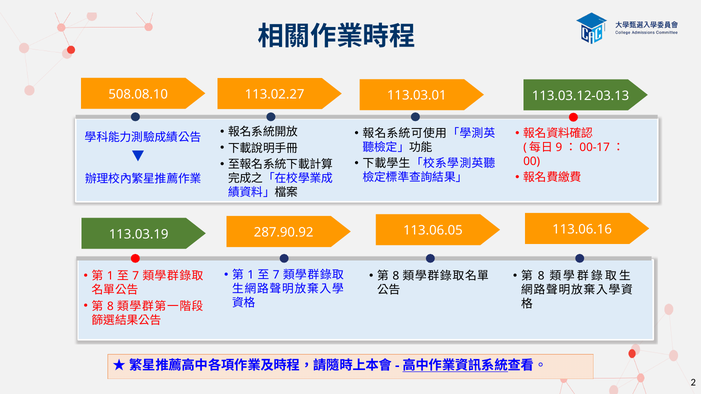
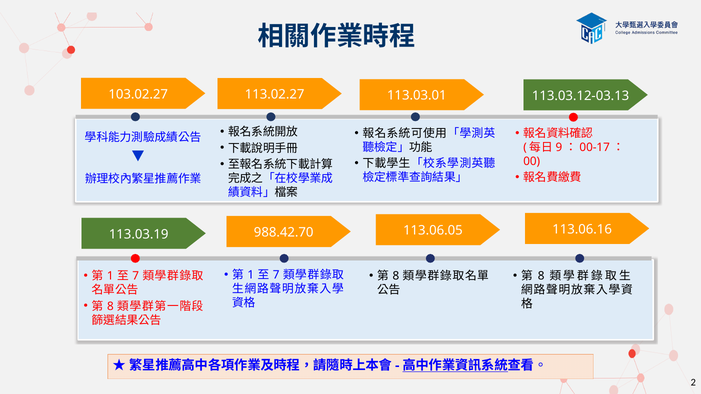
508.08.10: 508.08.10 -> 103.02.27
287.90.92: 287.90.92 -> 988.42.70
